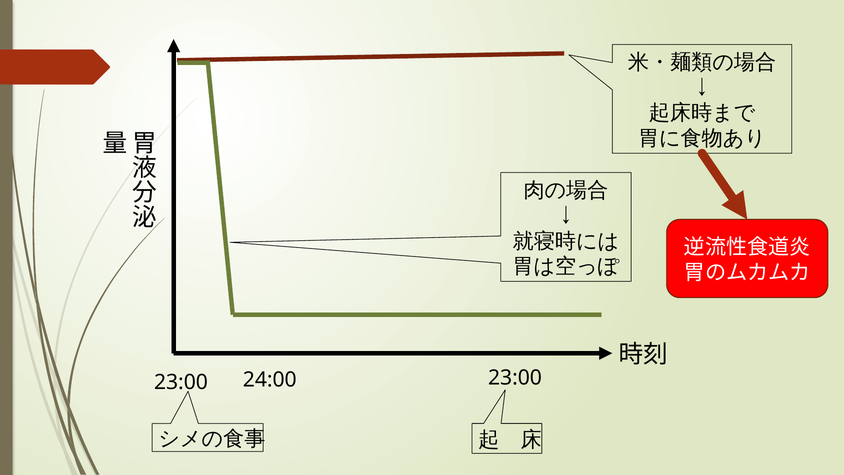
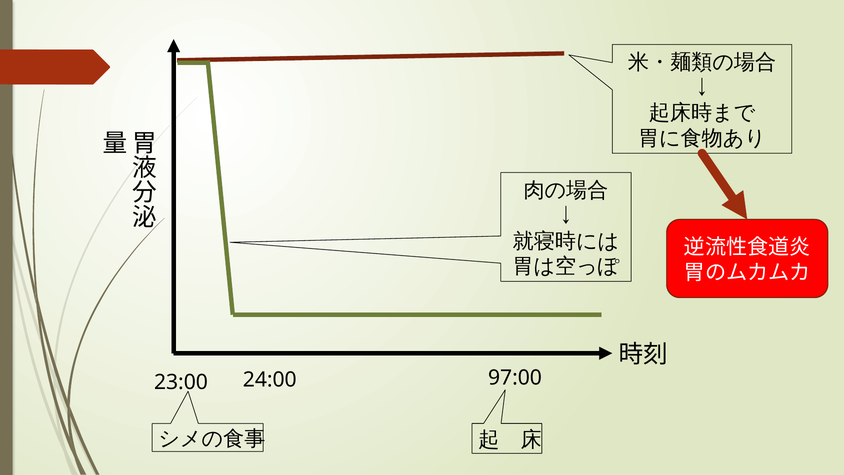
24:00 23:00: 23:00 -> 97:00
